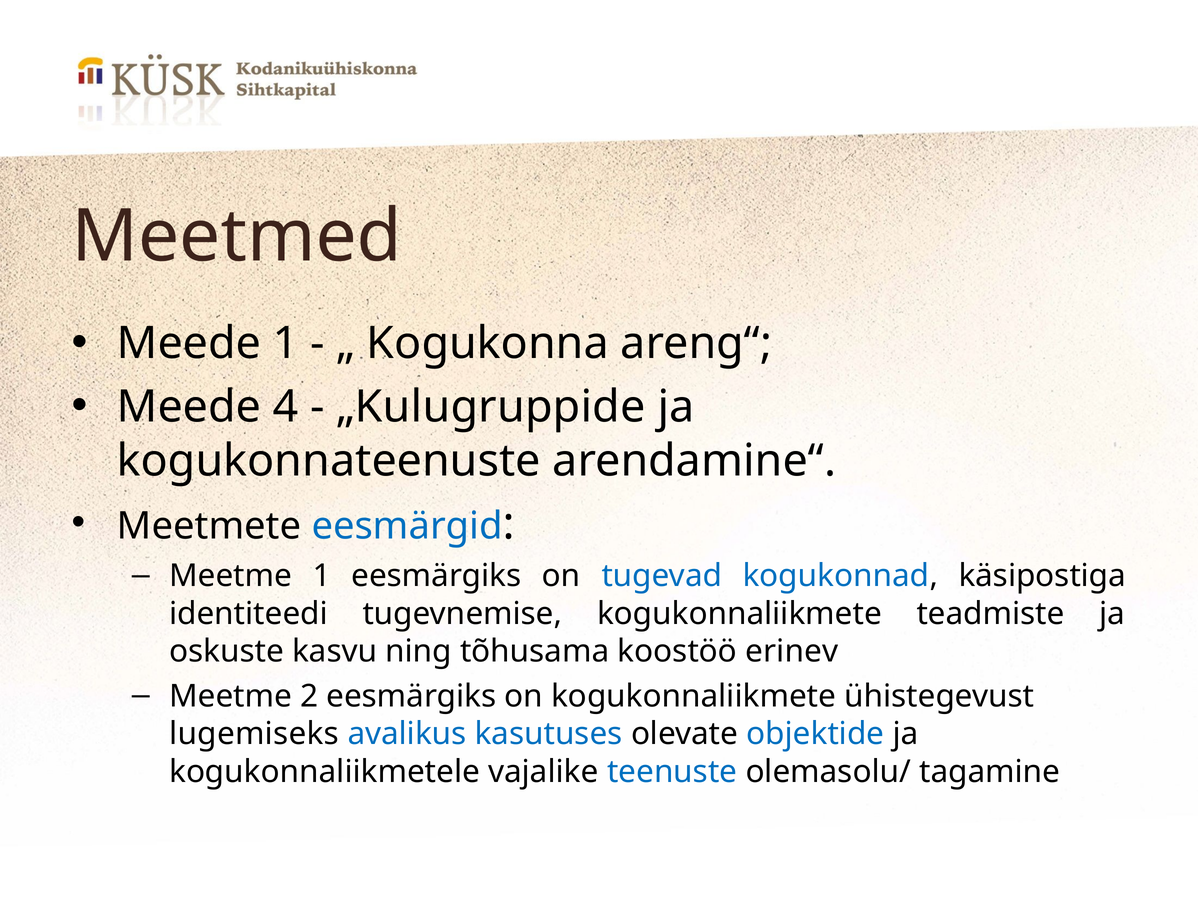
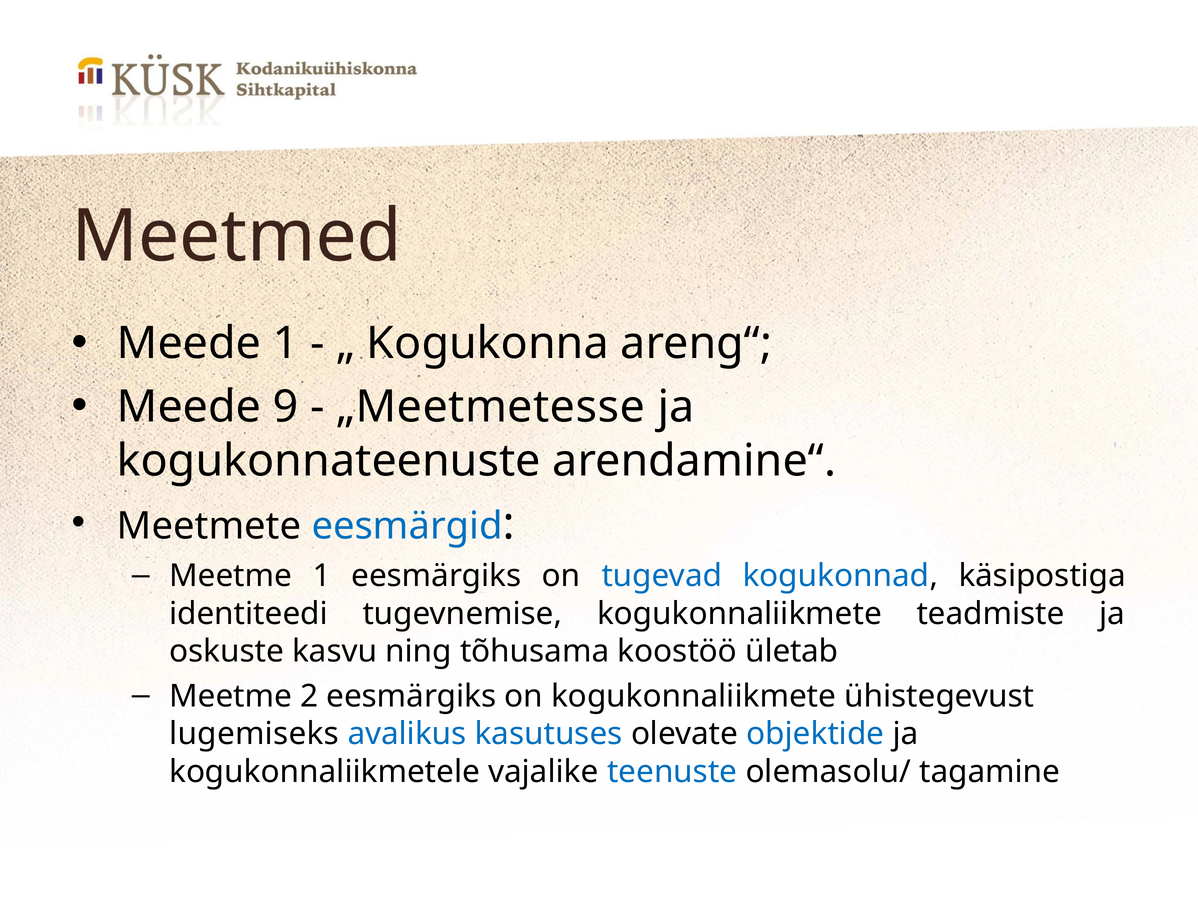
4: 4 -> 9
„Kulugruppide: „Kulugruppide -> „Meetmetesse
erinev: erinev -> ületab
